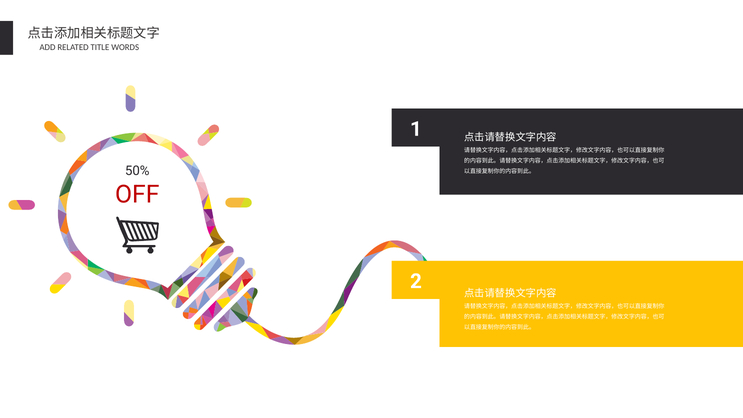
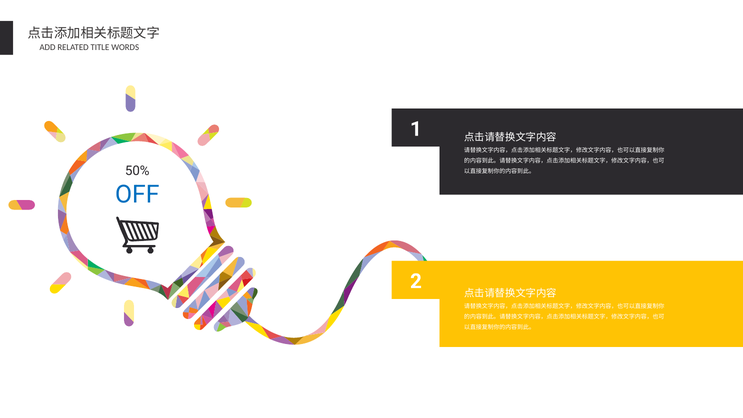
OFF colour: red -> blue
